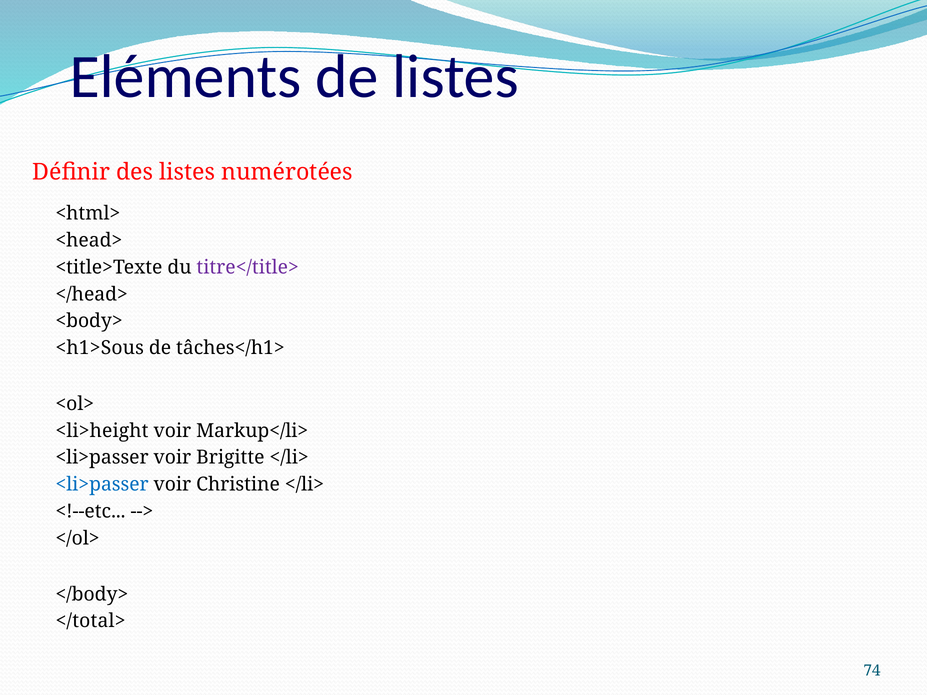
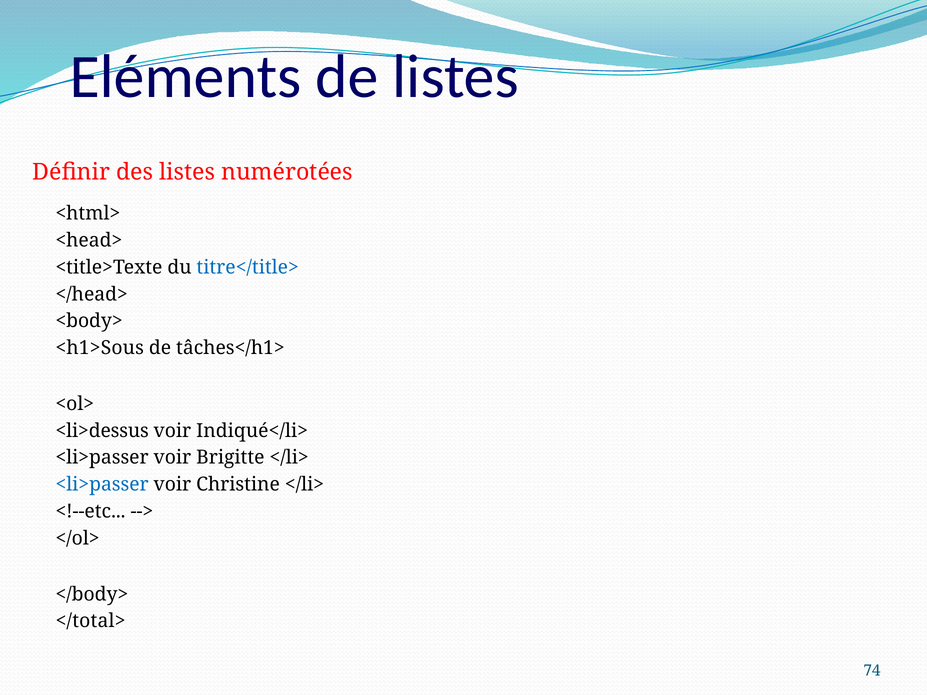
titre</title> colour: purple -> blue
<li>height: <li>height -> <li>dessus
Markup</li>: Markup</li> -> Indiqué</li>
